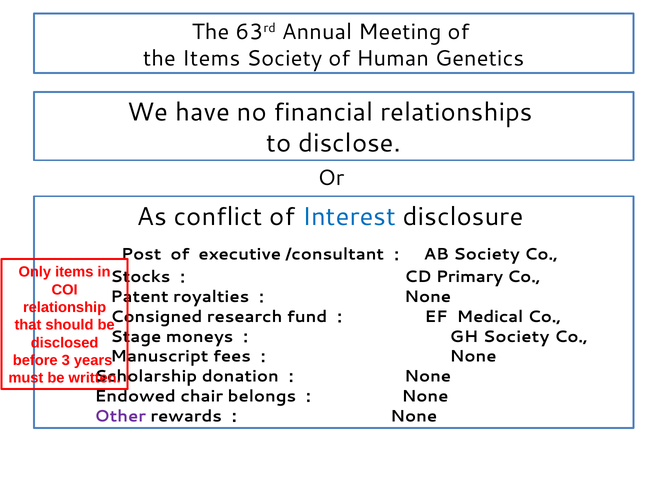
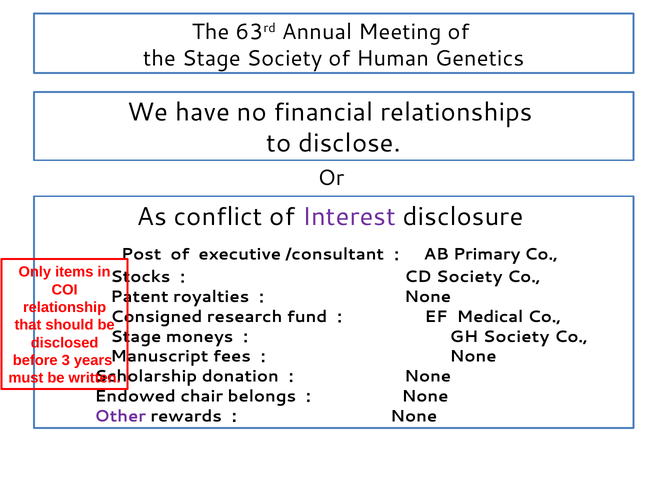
the Items: Items -> Stage
Interest colour: blue -> purple
AB Society: Society -> Primary
CD Primary: Primary -> Society
